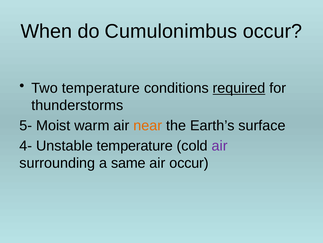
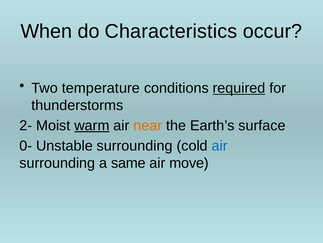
Cumulonimbus: Cumulonimbus -> Characteristics
5-: 5- -> 2-
warm underline: none -> present
4-: 4- -> 0-
Unstable temperature: temperature -> surrounding
air at (220, 145) colour: purple -> blue
air occur: occur -> move
